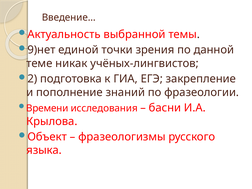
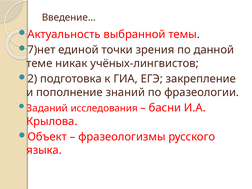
9)нет: 9)нет -> 7)нет
Времени: Времени -> Заданий
